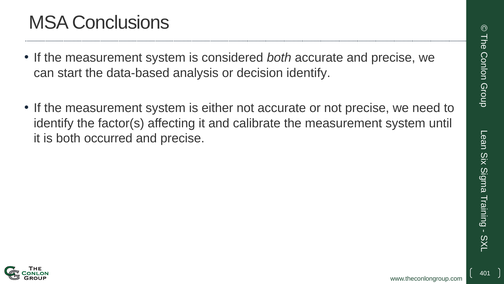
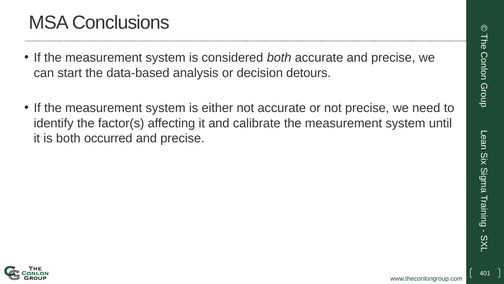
decision identify: identify -> detours
